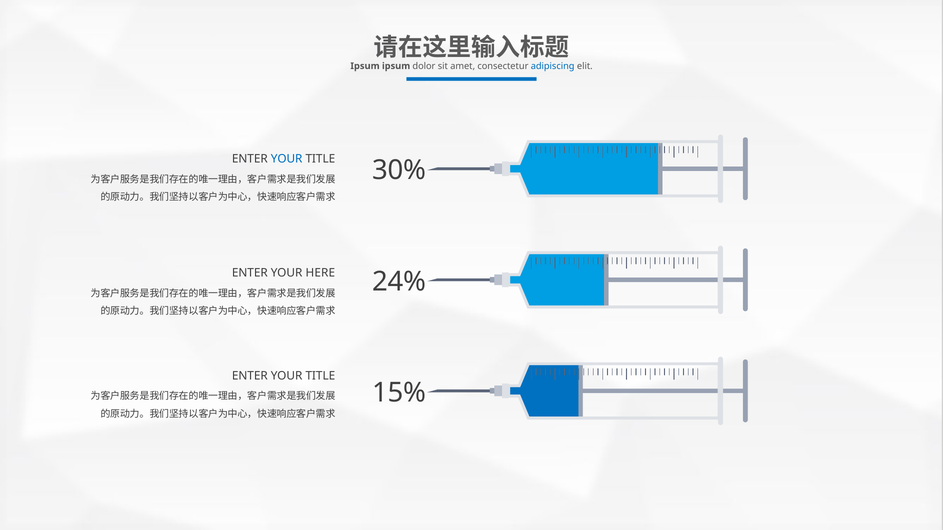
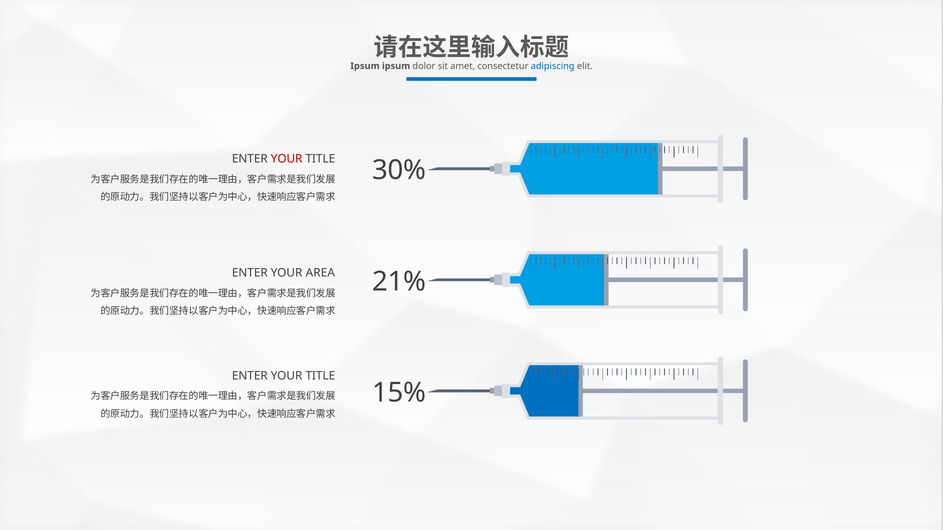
YOUR at (287, 159) colour: blue -> red
HERE: HERE -> AREA
24%: 24% -> 21%
